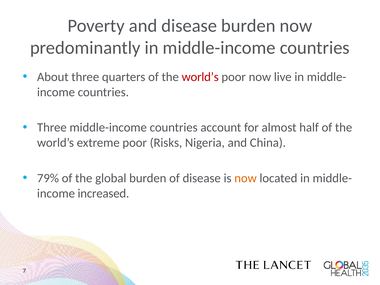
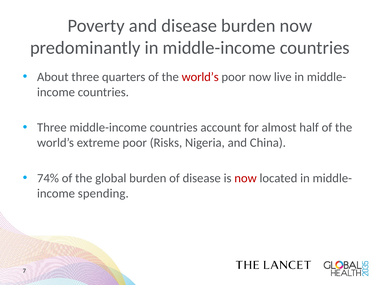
79%: 79% -> 74%
now at (246, 178) colour: orange -> red
increased: increased -> spending
